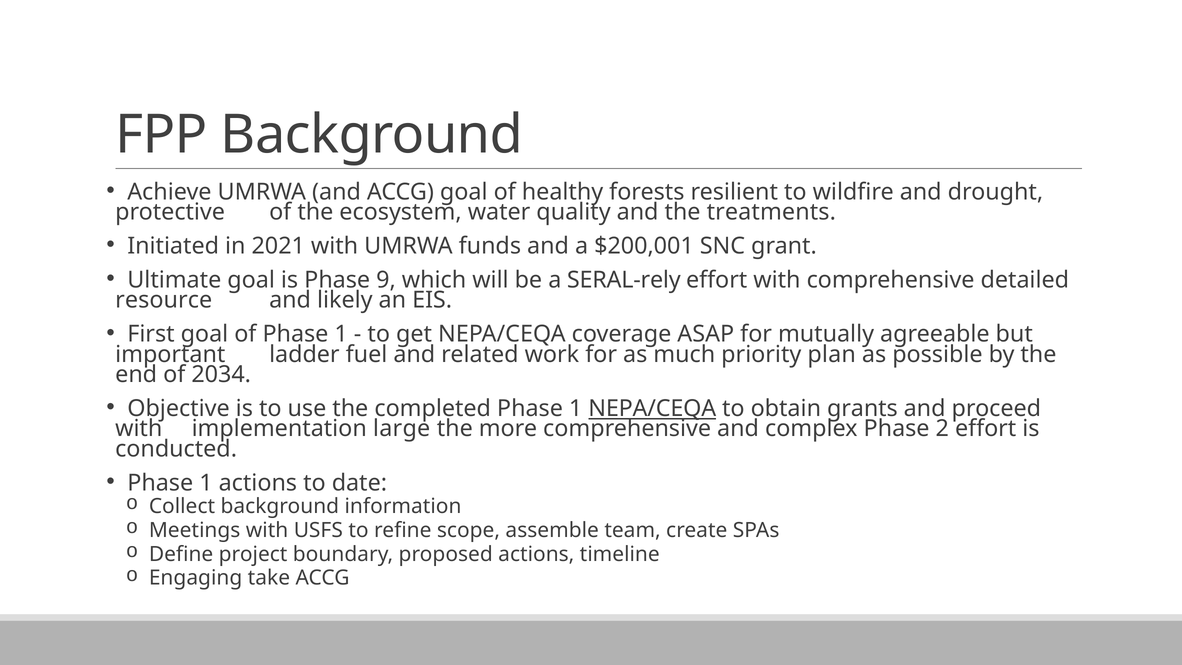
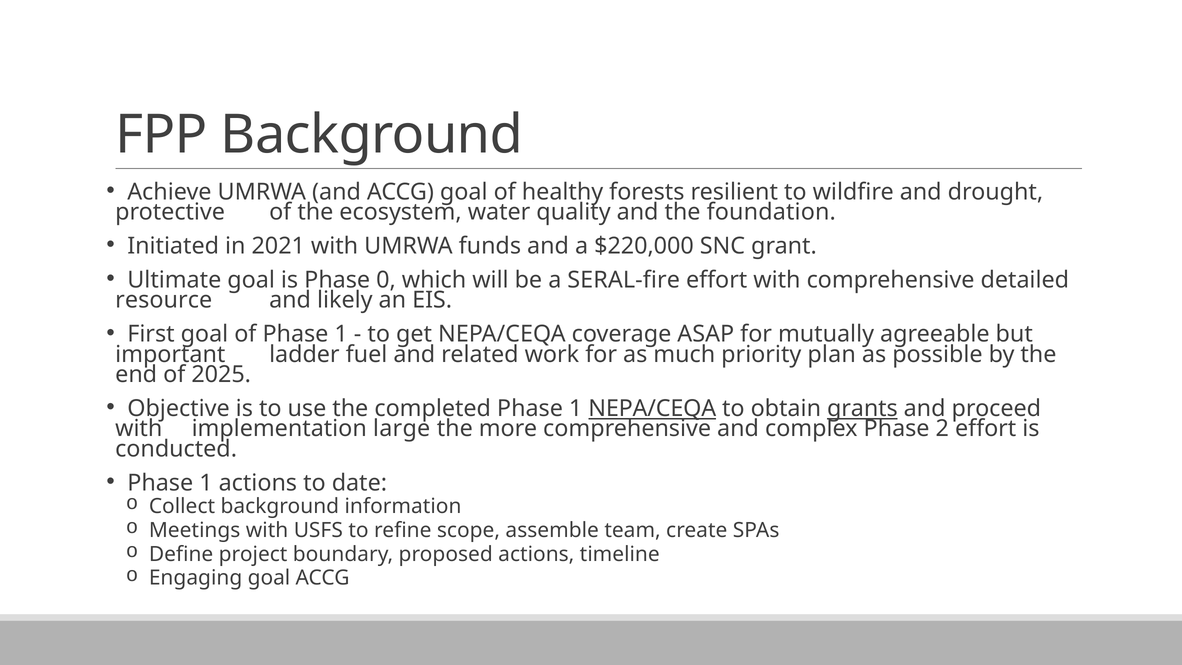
treatments: treatments -> foundation
$200,001: $200,001 -> $220,000
9: 9 -> 0
SERAL-rely: SERAL-rely -> SERAL-fire
2034: 2034 -> 2025
grants underline: none -> present
Engaging take: take -> goal
